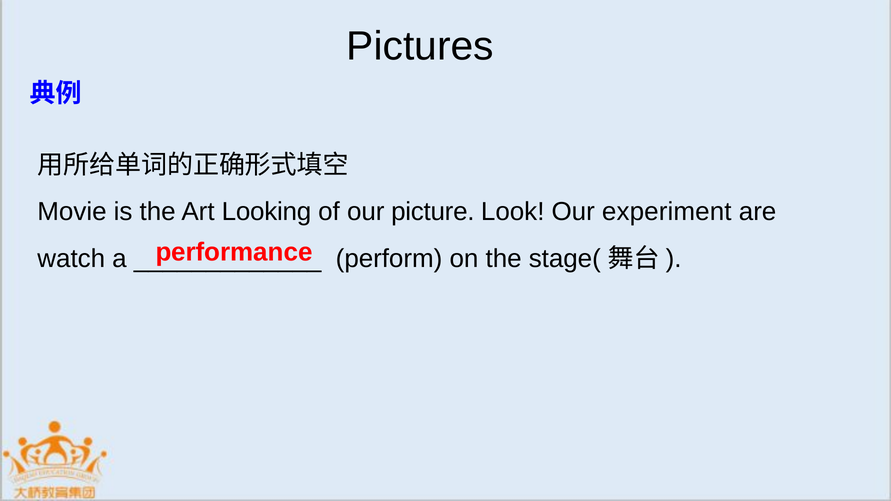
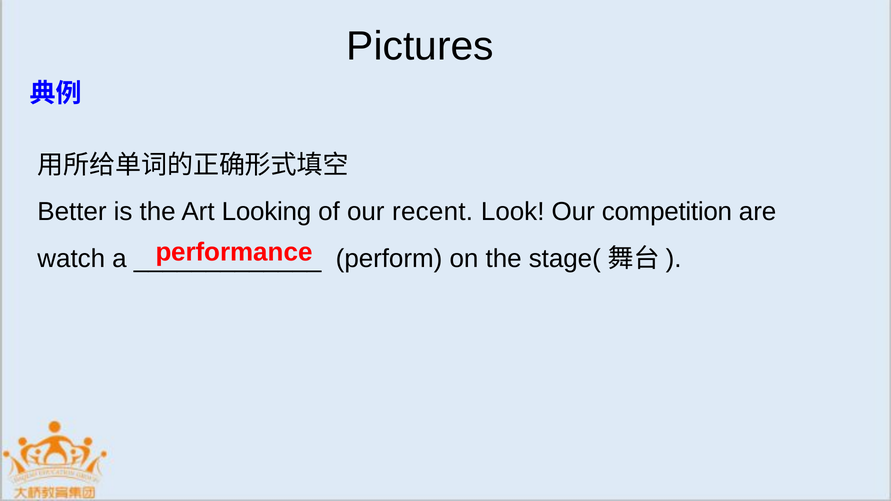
Movie: Movie -> Better
picture: picture -> recent
experiment: experiment -> competition
